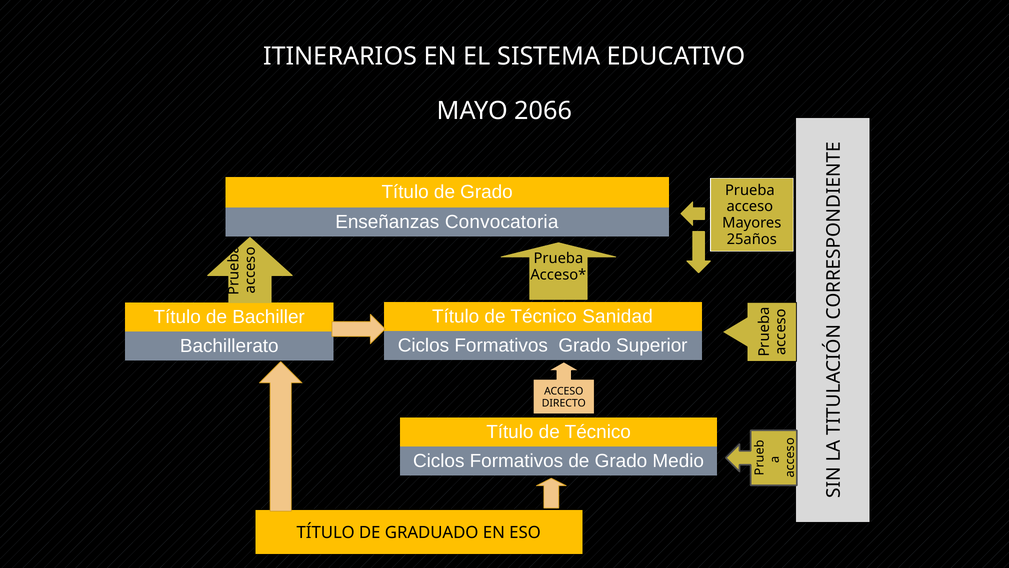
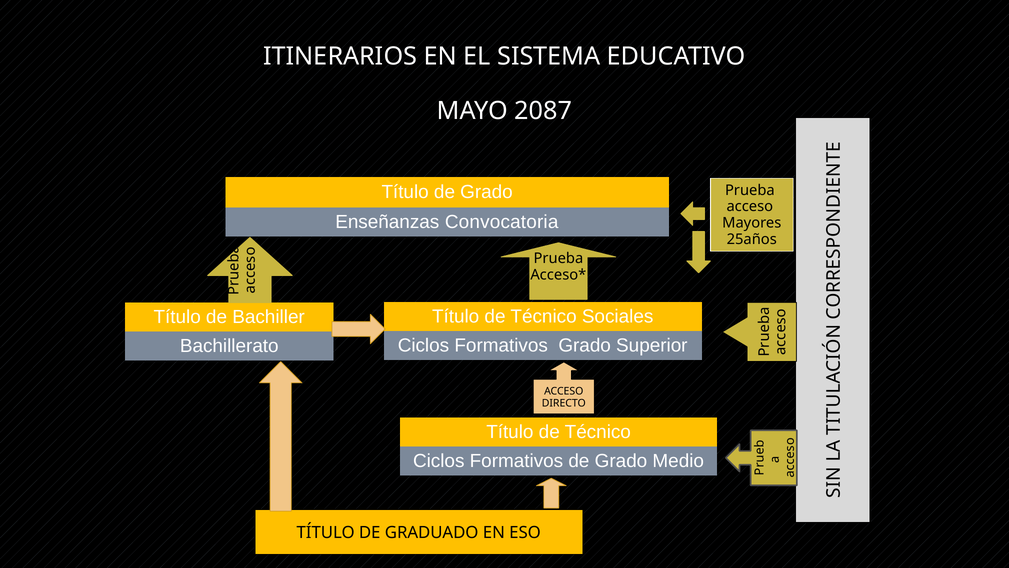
2066: 2066 -> 2087
Sanidad: Sanidad -> Sociales
